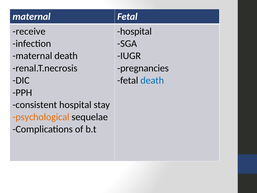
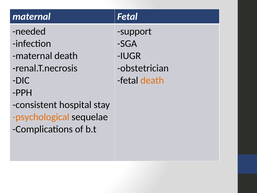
receive: receive -> needed
hospital at (134, 31): hospital -> support
pregnancies: pregnancies -> obstetrician
death at (152, 80) colour: blue -> orange
